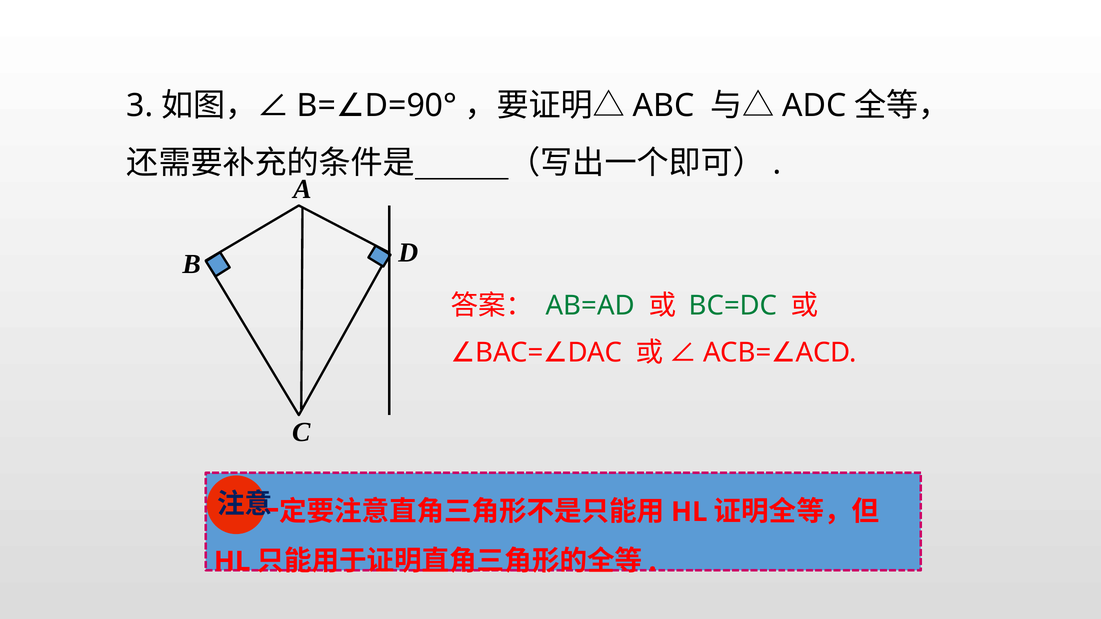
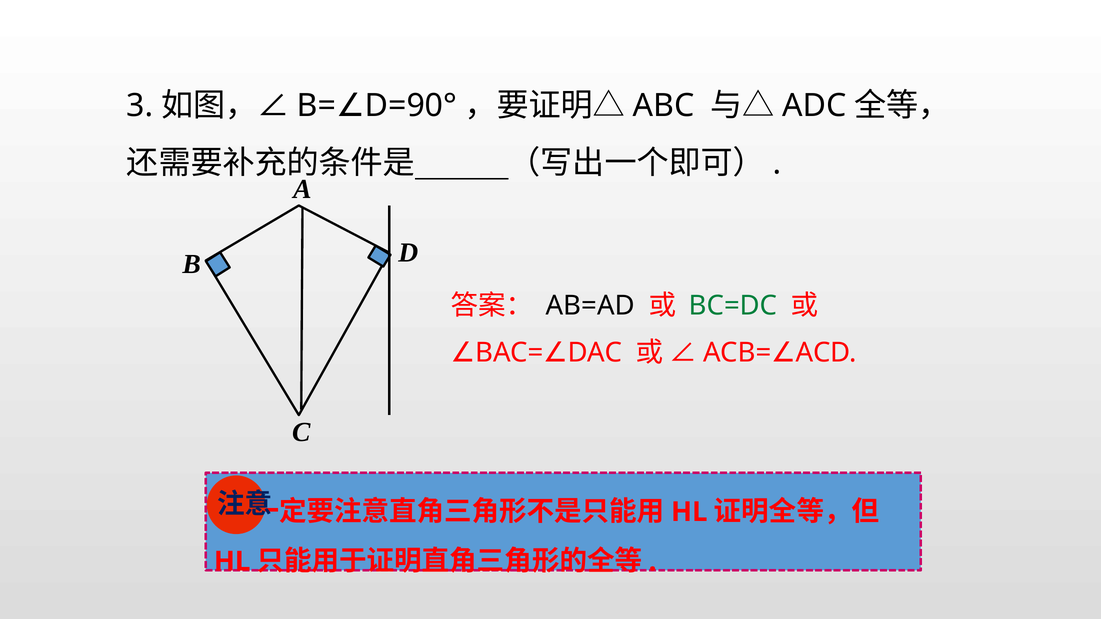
AB=AD colour: green -> black
